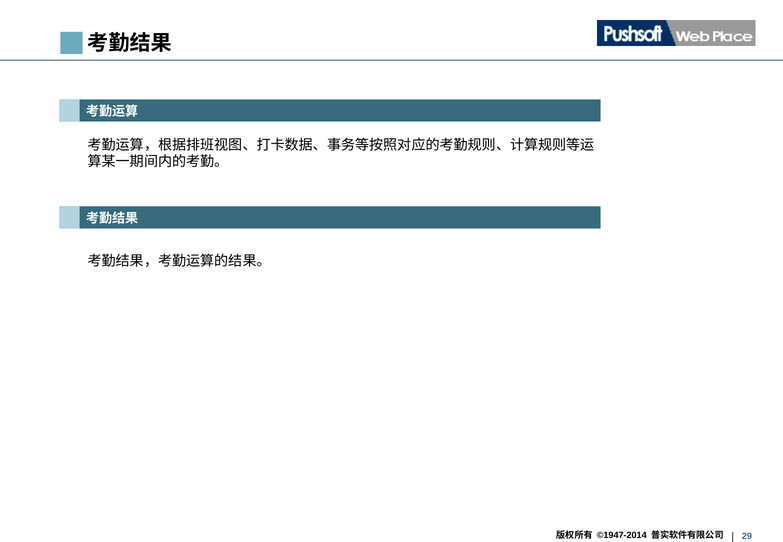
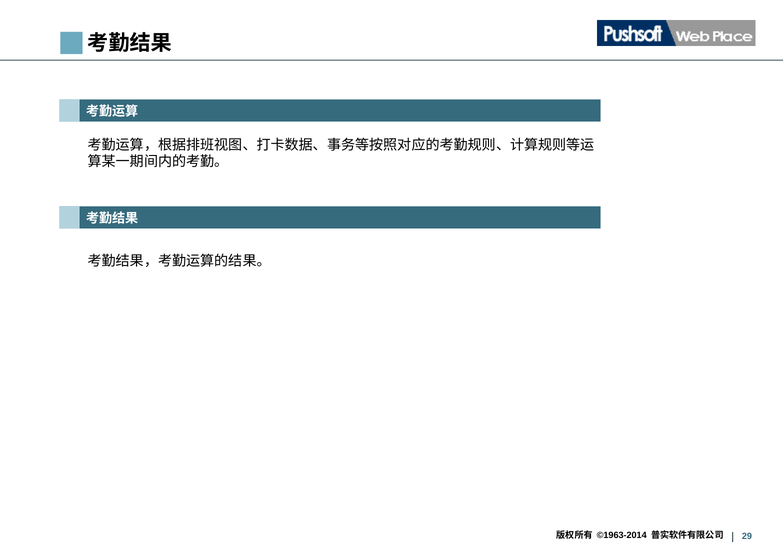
©1947-2014: ©1947-2014 -> ©1963-2014
